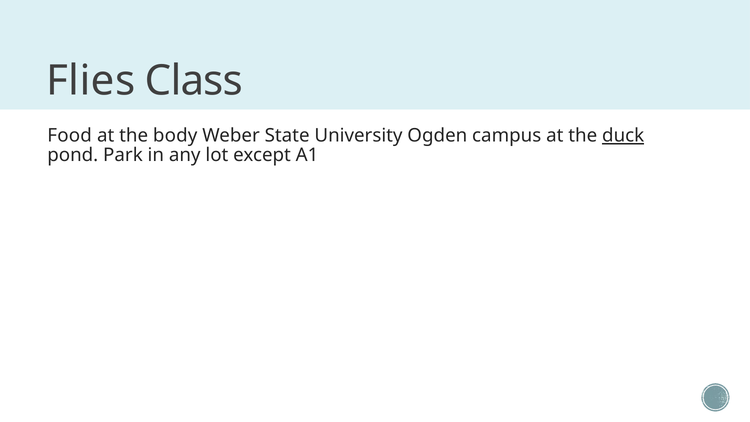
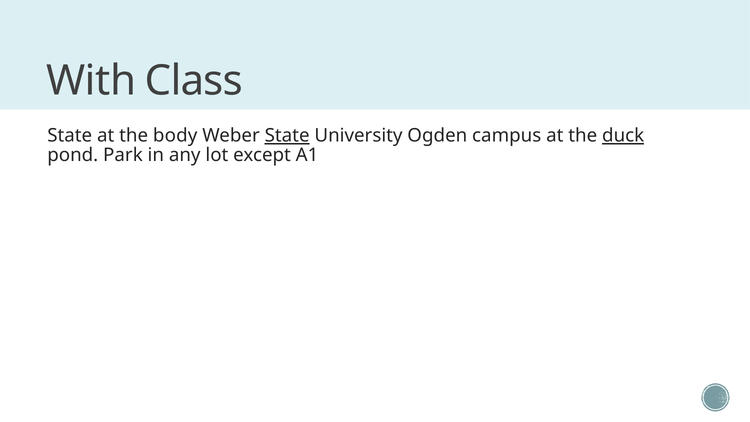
Flies: Flies -> With
Food at (70, 136): Food -> State
State at (287, 136) underline: none -> present
